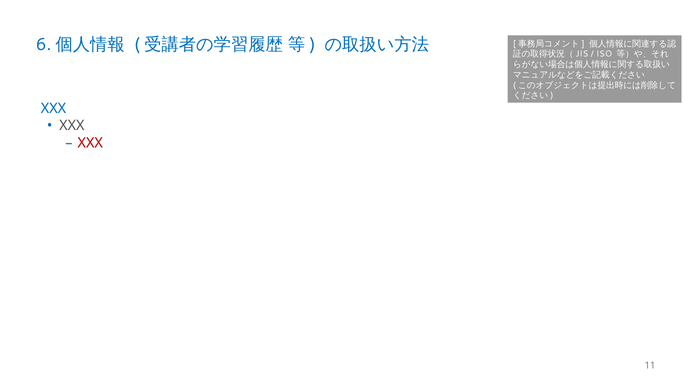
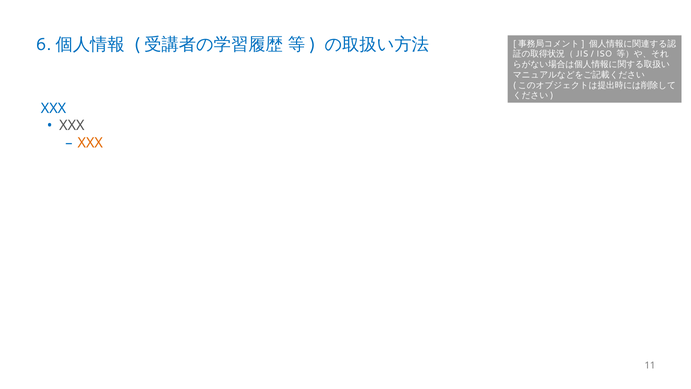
XXX at (90, 143) colour: red -> orange
